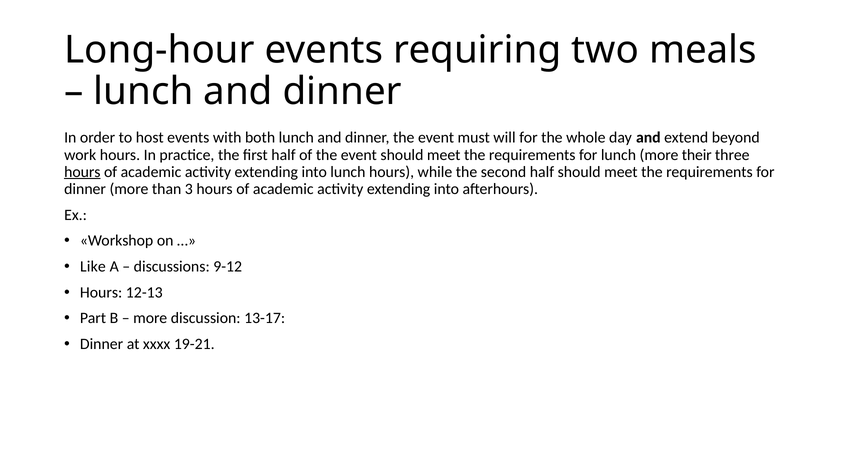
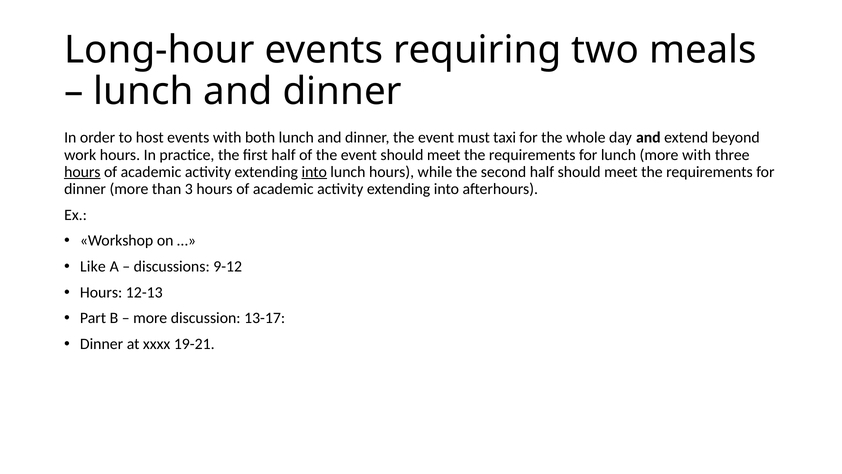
will: will -> taxi
more their: their -> with
into at (314, 172) underline: none -> present
